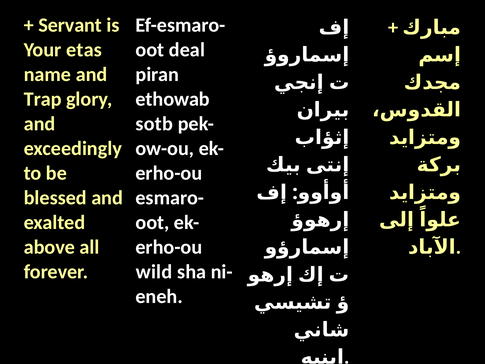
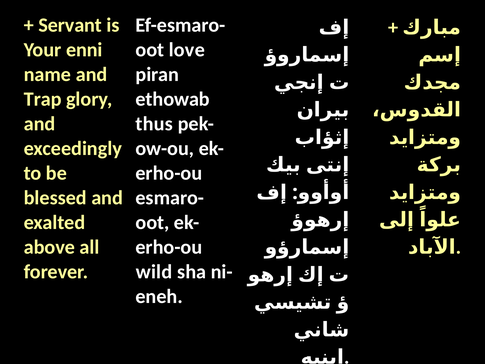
etas: etas -> enni
deal: deal -> love
sotb: sotb -> thus
